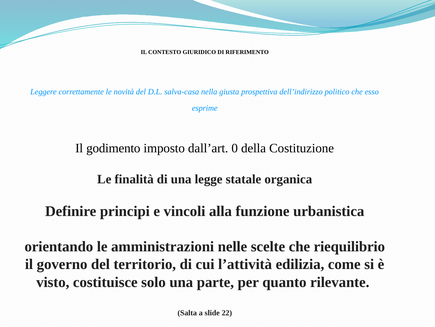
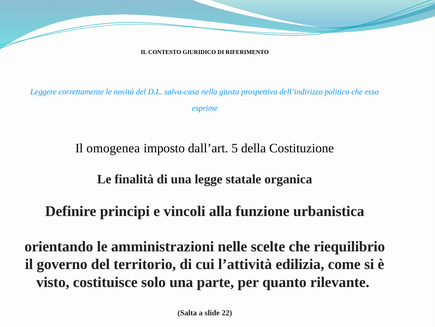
godimento: godimento -> omogenea
0: 0 -> 5
